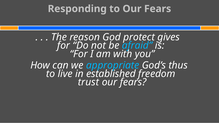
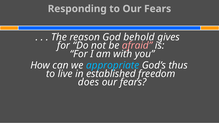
protect: protect -> behold
afraid colour: light blue -> pink
trust: trust -> does
